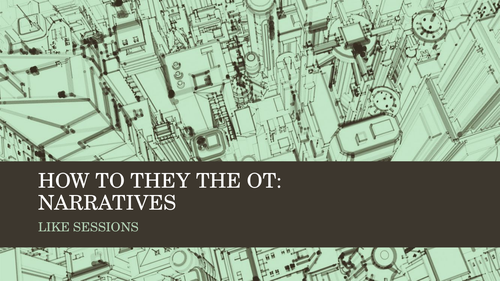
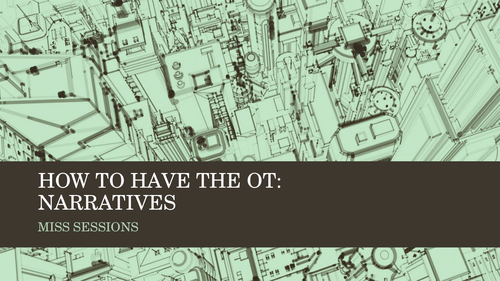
THEY: THEY -> HAVE
LIKE: LIKE -> MISS
